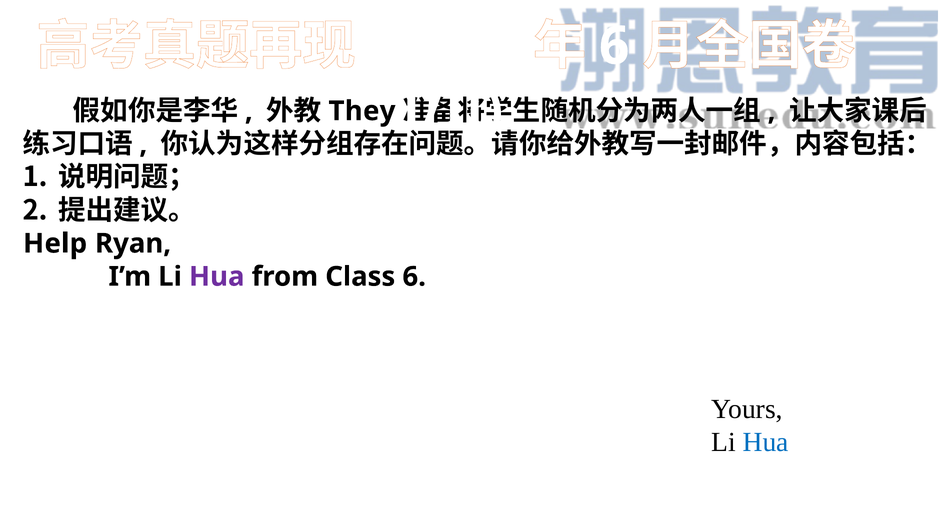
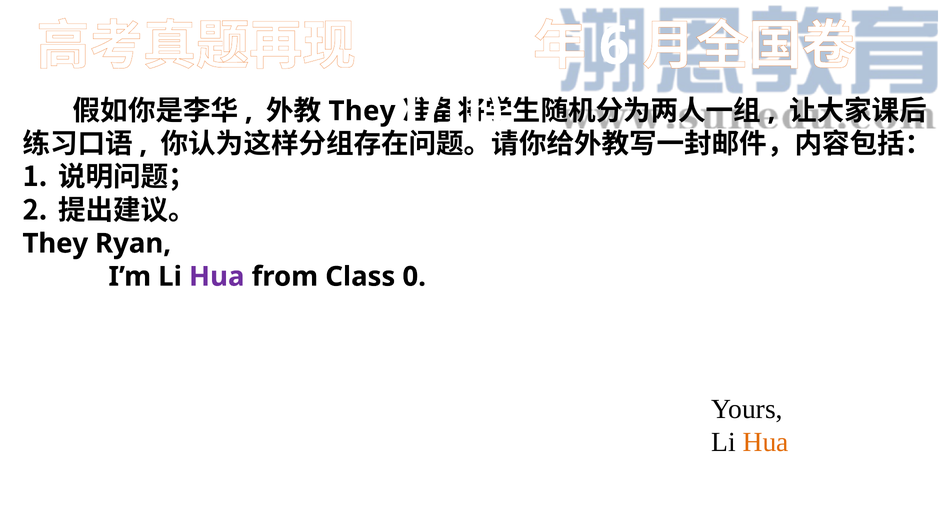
Help at (55, 244): Help -> They
Class 6: 6 -> 0
Hua at (766, 442) colour: blue -> orange
